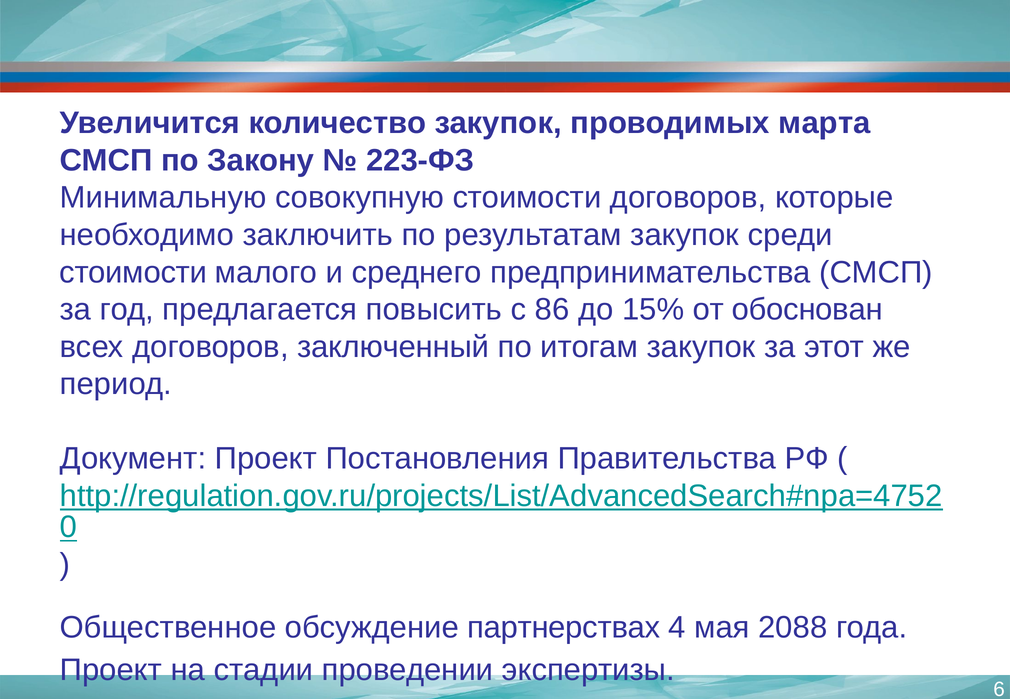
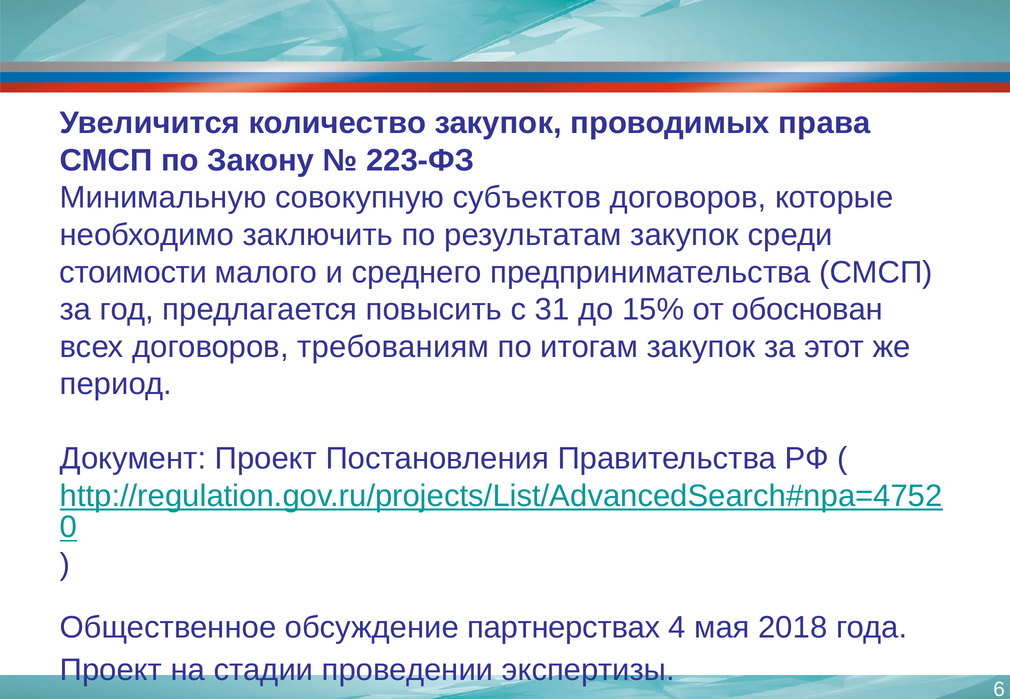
марта: марта -> права
совокупную стоимости: стоимости -> субъектов
86: 86 -> 31
заключенный: заключенный -> требованиям
2088: 2088 -> 2018
